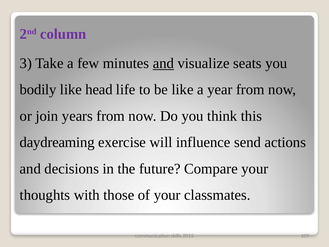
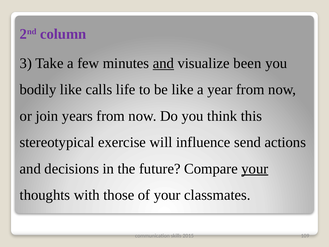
seats: seats -> been
head: head -> calls
daydreaming: daydreaming -> stereotypical
your at (255, 169) underline: none -> present
